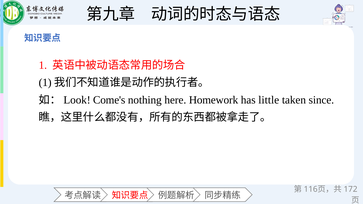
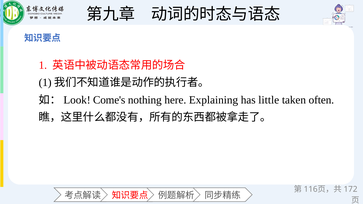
Homework: Homework -> Explaining
since: since -> often
